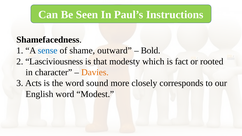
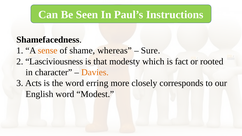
sense colour: blue -> orange
outward: outward -> whereas
Bold: Bold -> Sure
sound: sound -> erring
